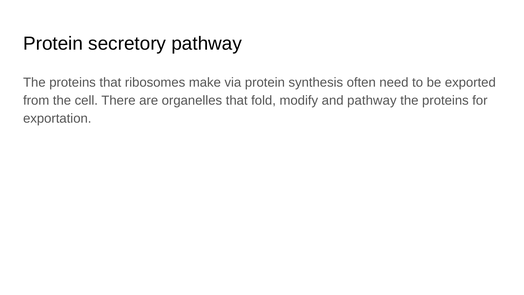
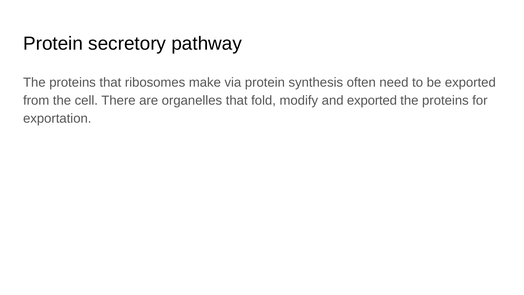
and pathway: pathway -> exported
